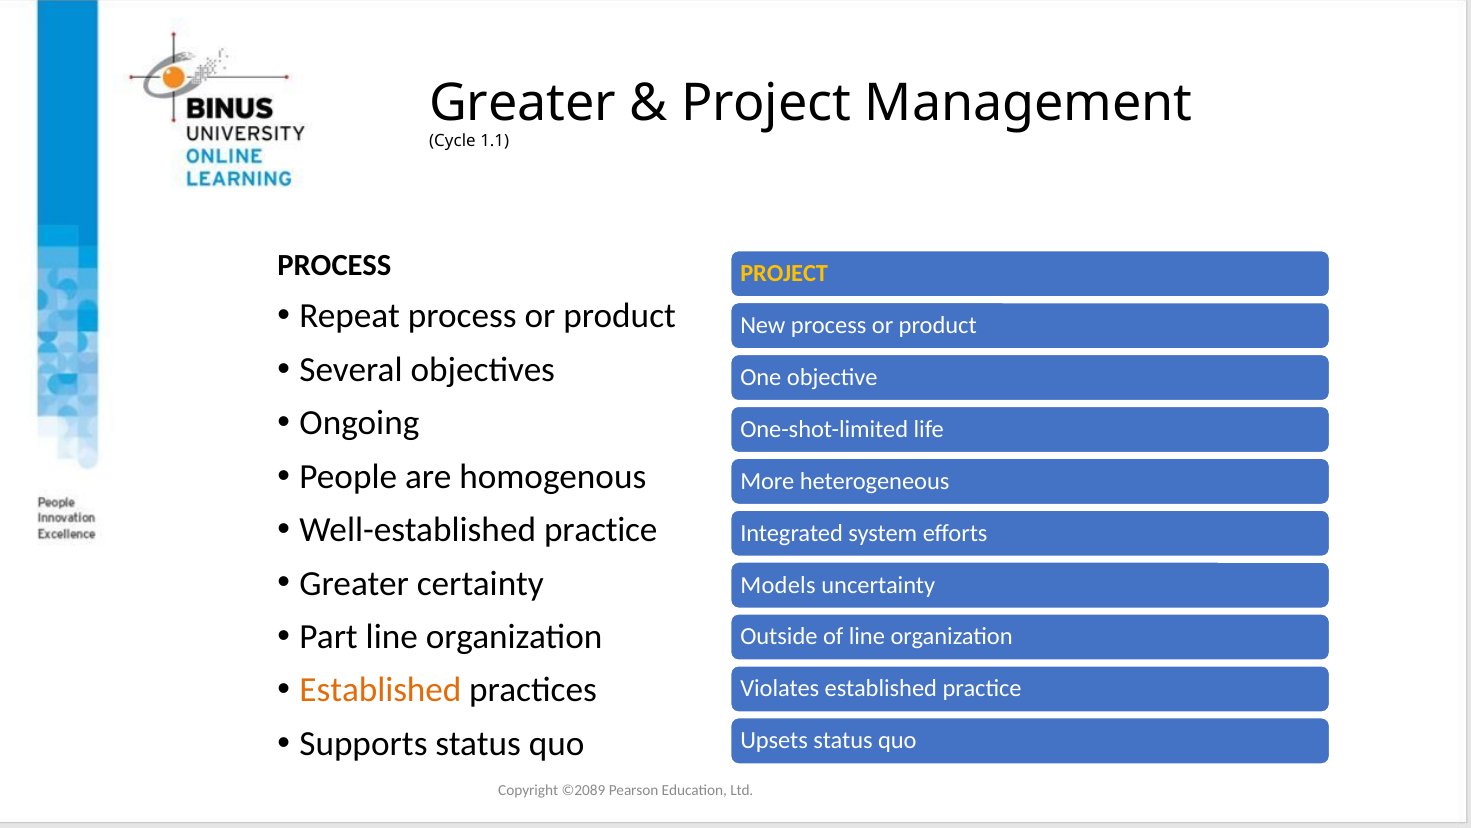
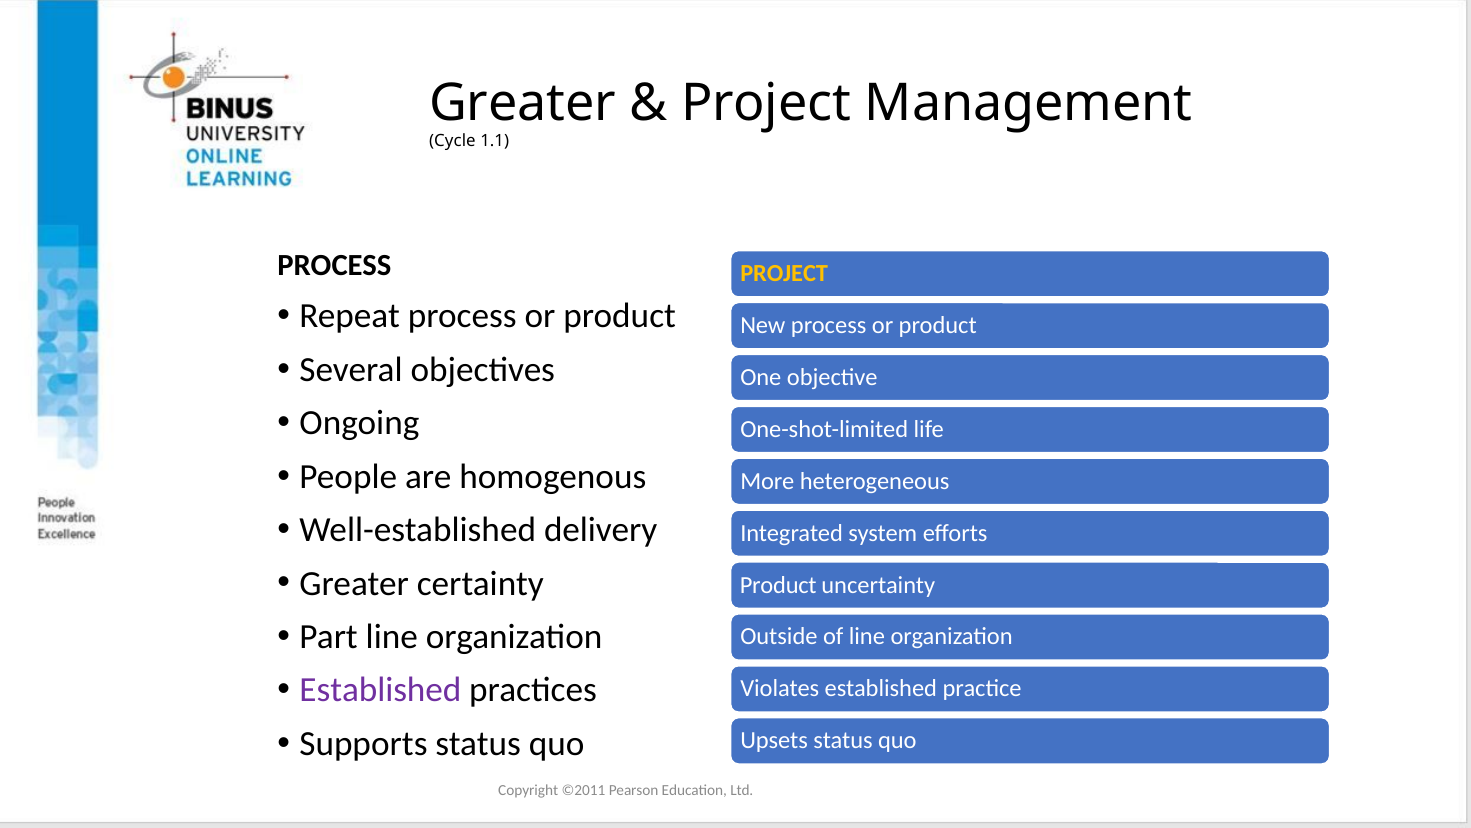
Well-established practice: practice -> delivery
Models at (778, 585): Models -> Product
Established at (380, 690) colour: orange -> purple
©2089: ©2089 -> ©2011
